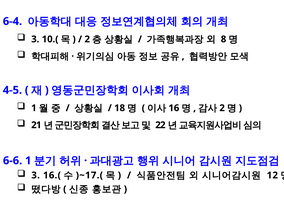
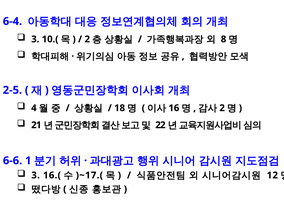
4-5: 4-5 -> 2-5
1 at (34, 108): 1 -> 4
